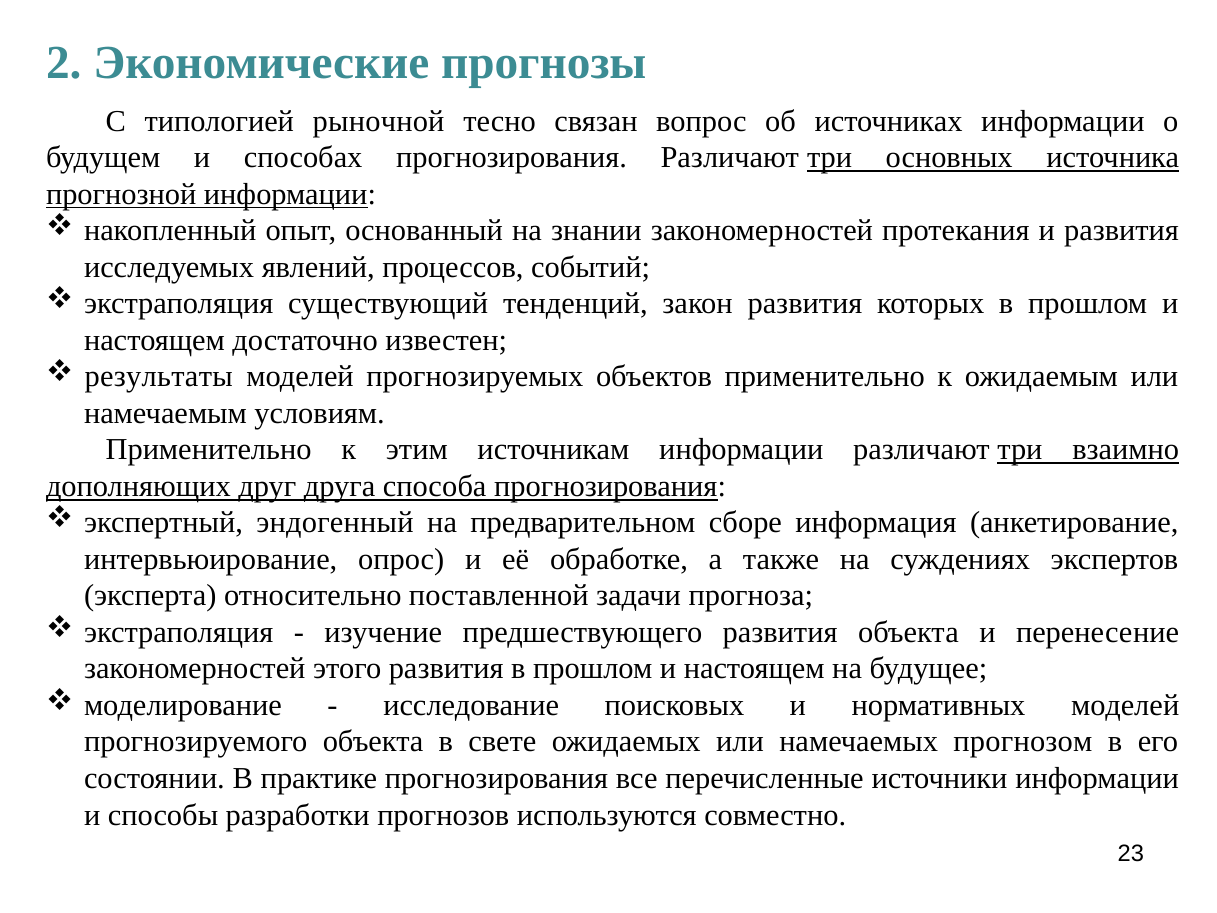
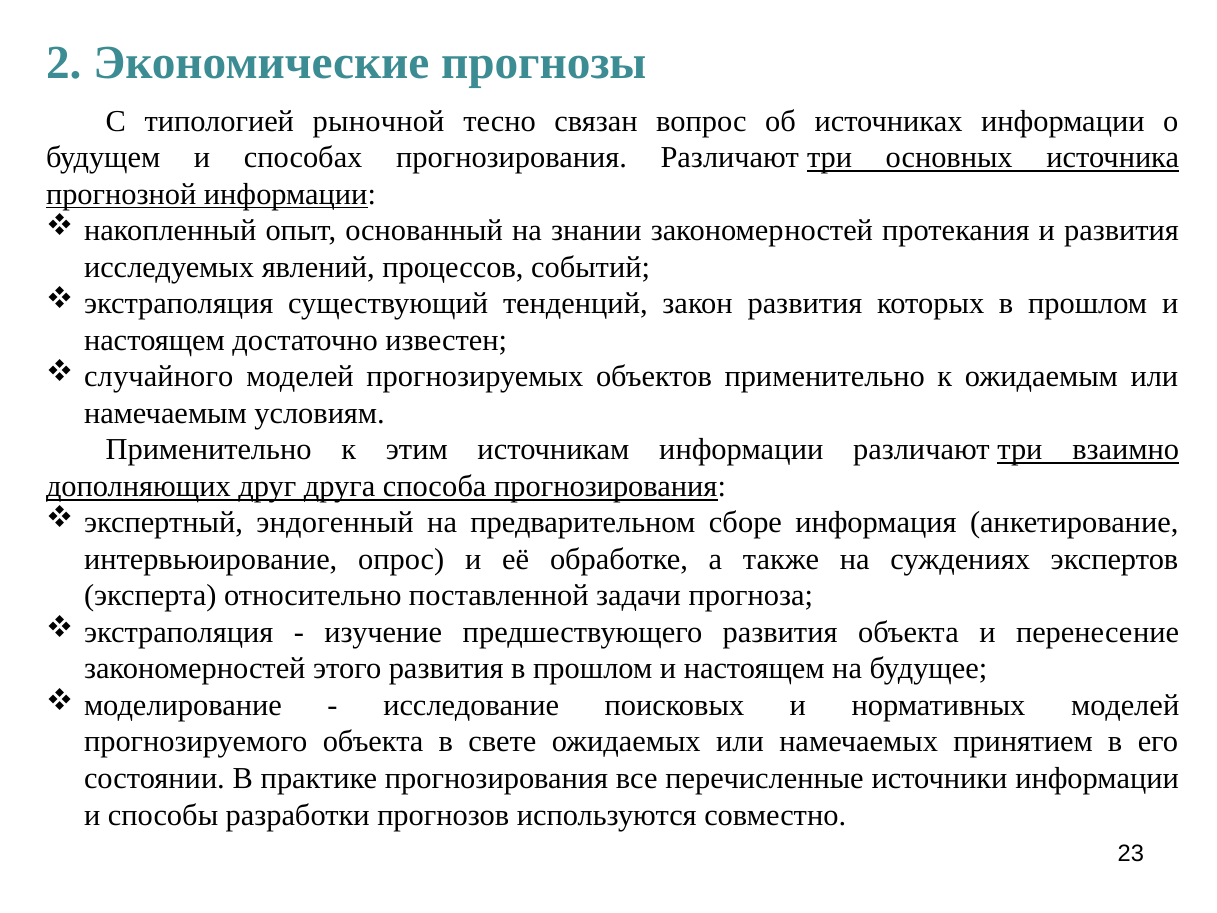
результаты: результаты -> случайного
прогнозом: прогнозом -> принятием
